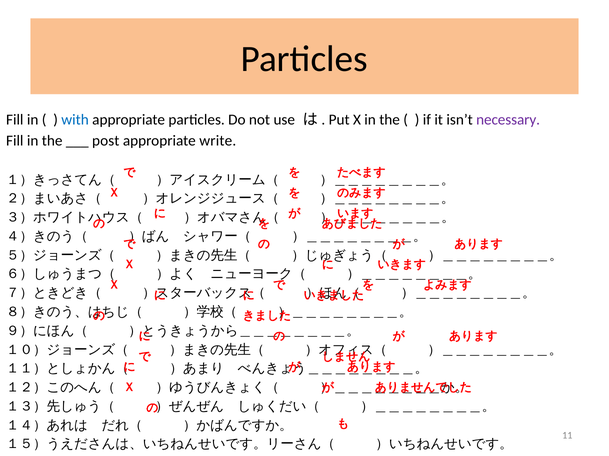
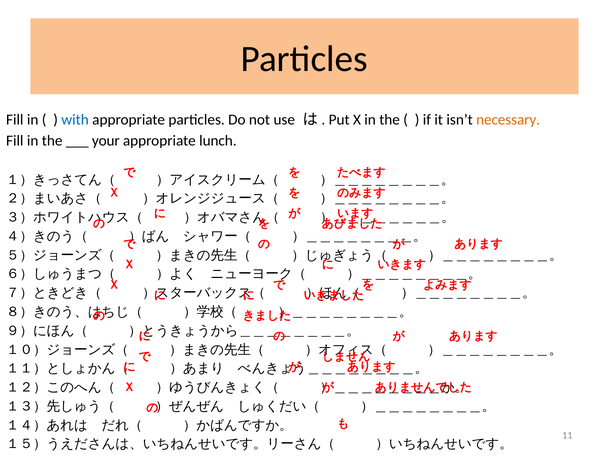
necessary colour: purple -> orange
post: post -> your
write: write -> lunch
